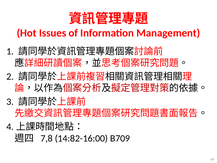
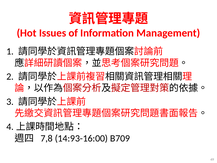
14:82-16:00: 14:82-16:00 -> 14:93-16:00
